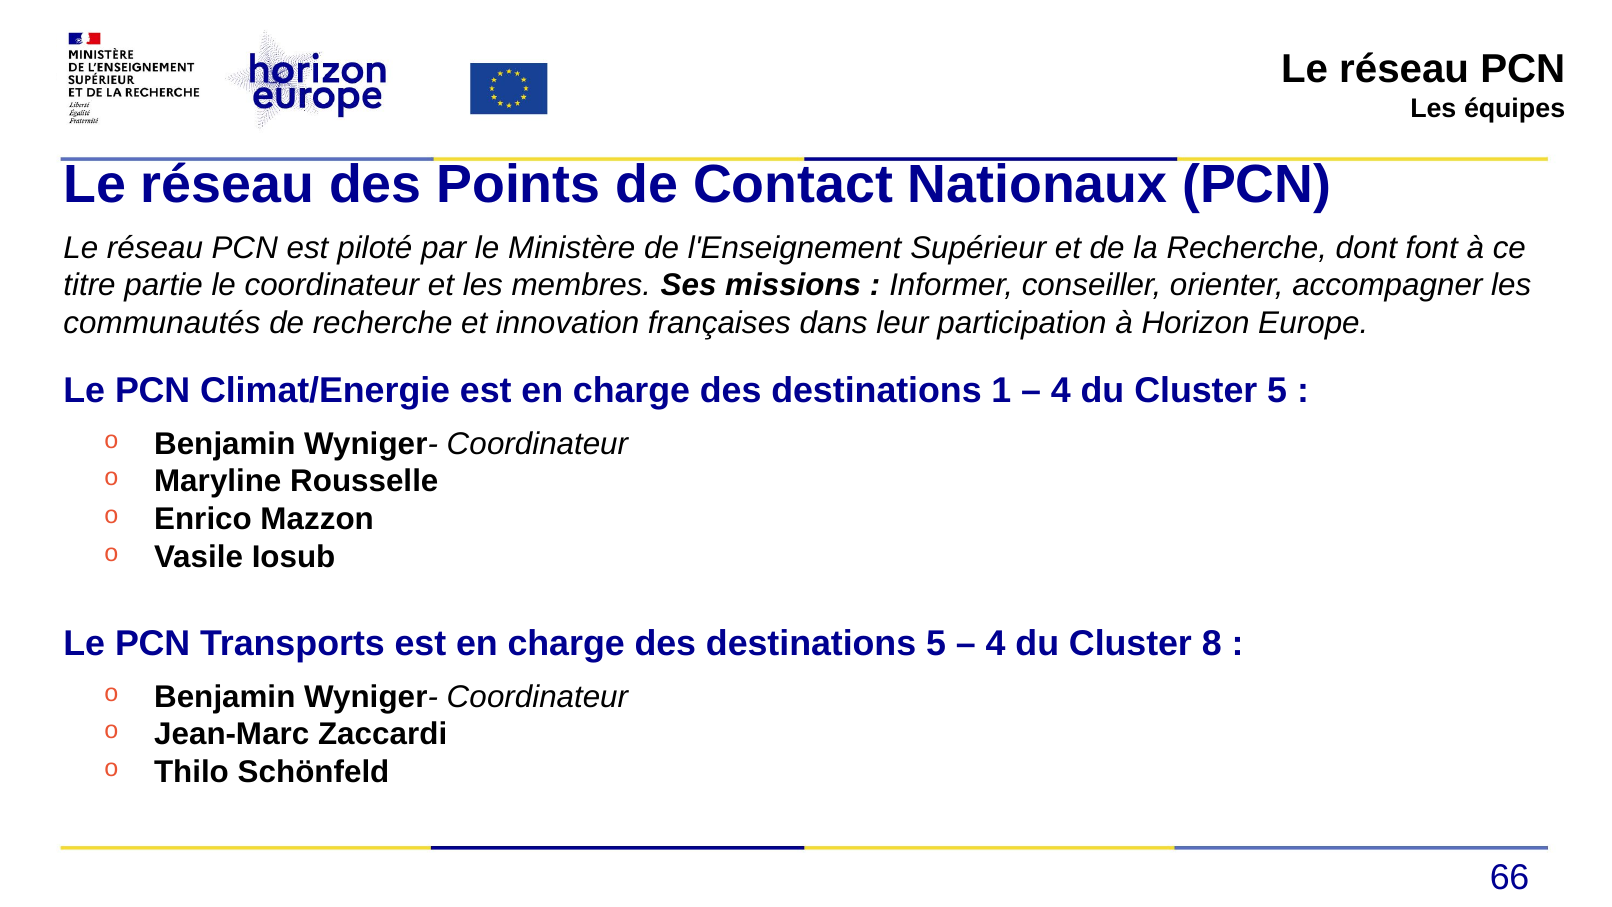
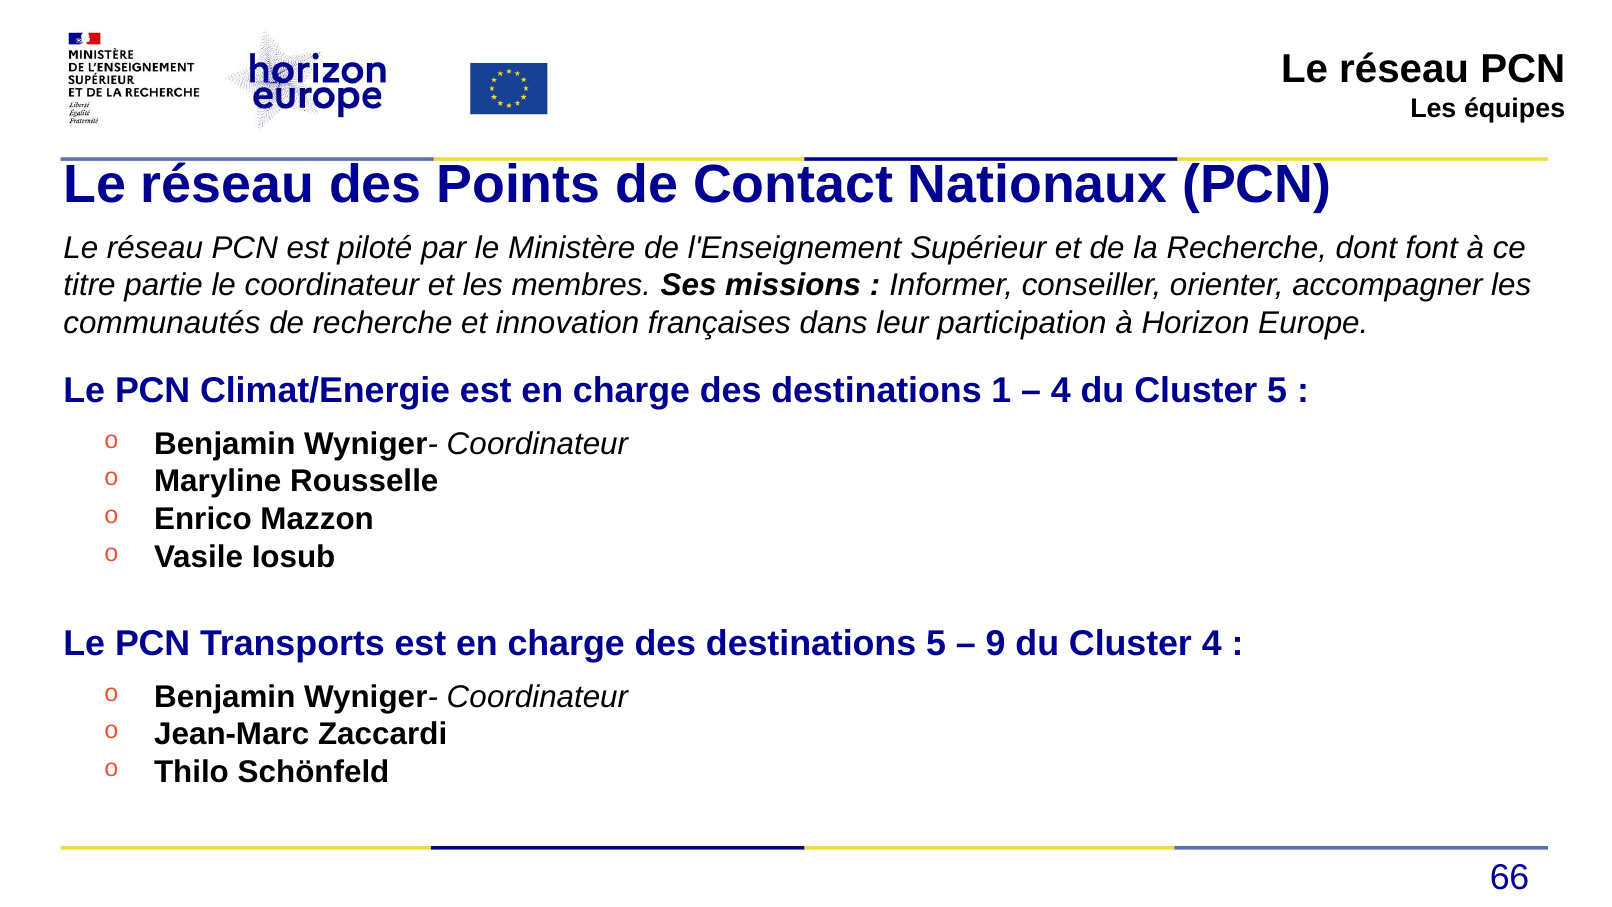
4 at (996, 643): 4 -> 9
Cluster 8: 8 -> 4
